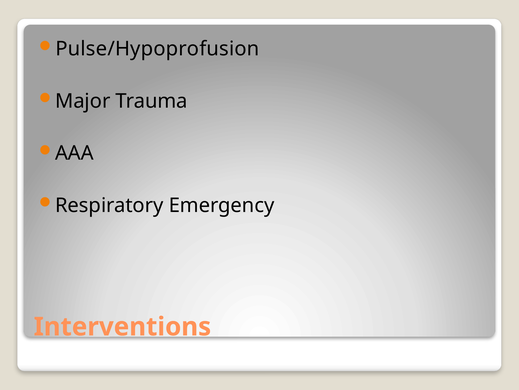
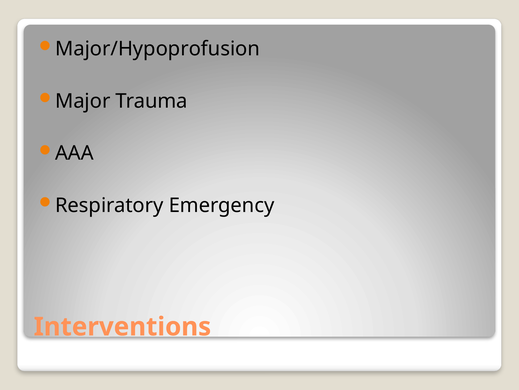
Pulse/Hypoprofusion: Pulse/Hypoprofusion -> Major/Hypoprofusion
